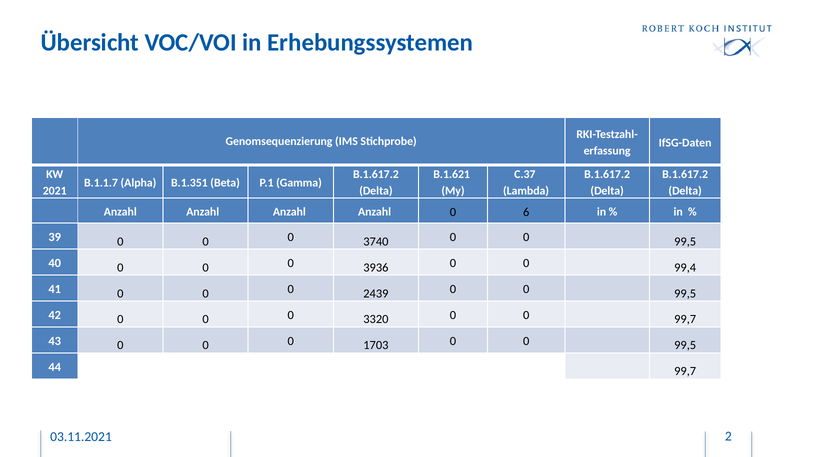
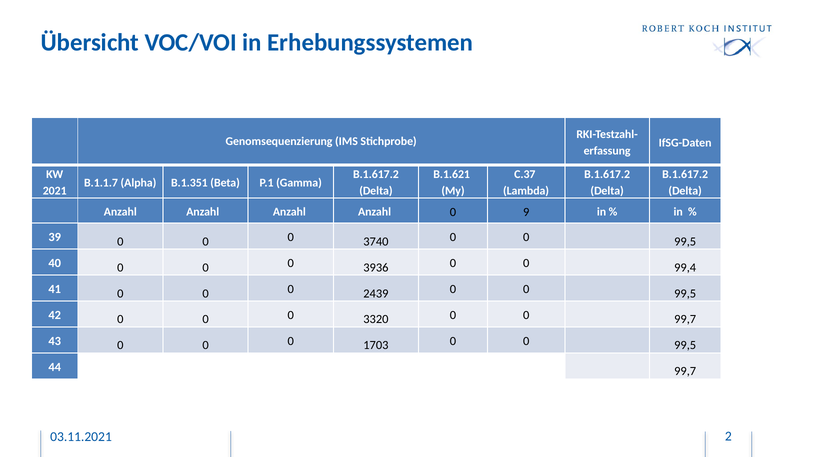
6: 6 -> 9
